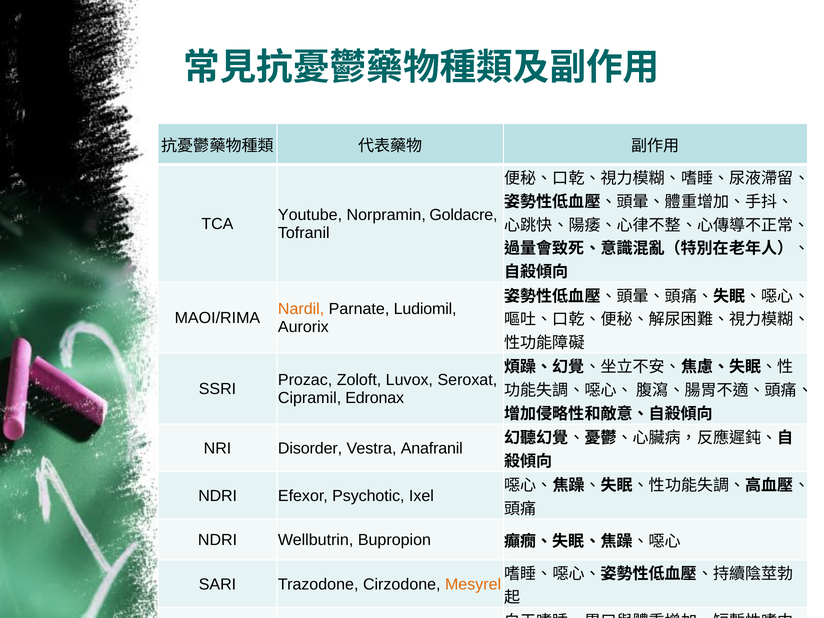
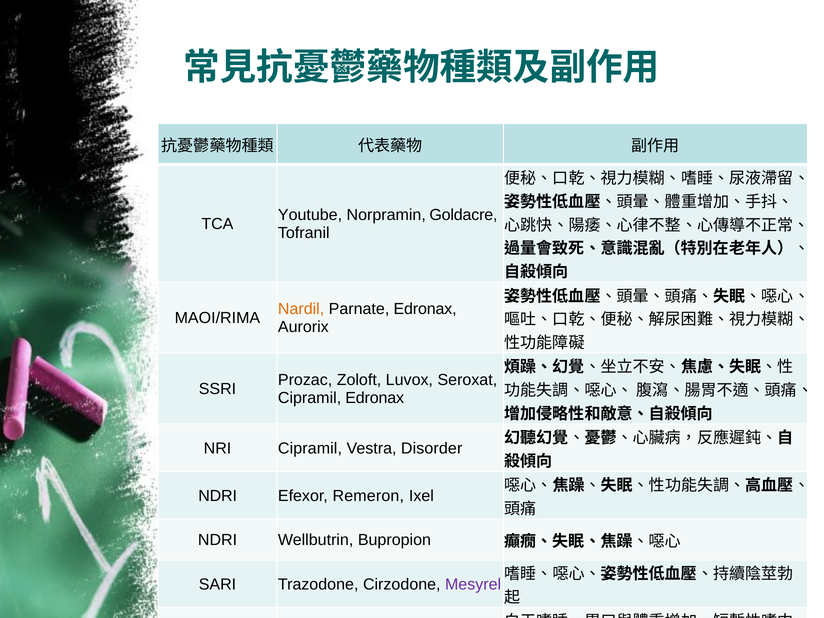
Parnate Ludiomil: Ludiomil -> Edronax
NRI Disorder: Disorder -> Cipramil
Anafranil: Anafranil -> Disorder
Efexor Psychotic: Psychotic -> Remeron
Mesyrel colour: orange -> purple
